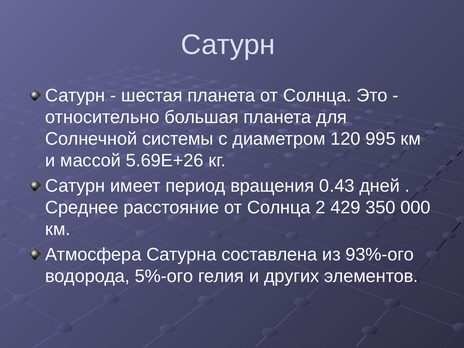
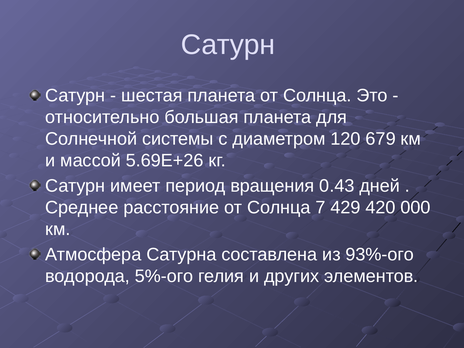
995: 995 -> 679
2: 2 -> 7
350: 350 -> 420
